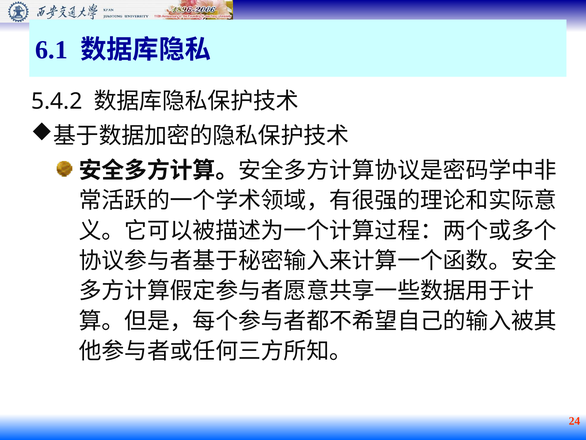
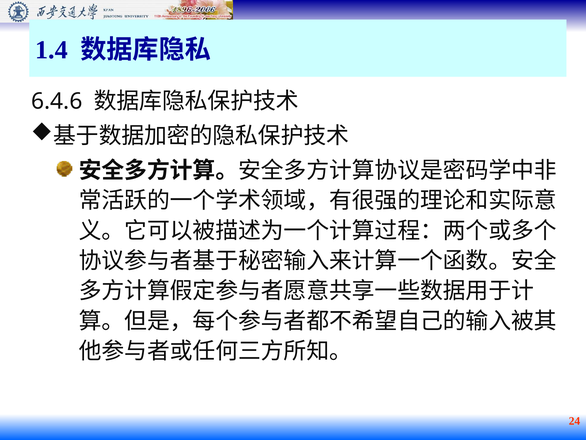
6.1: 6.1 -> 1.4
5.4.2: 5.4.2 -> 6.4.6
